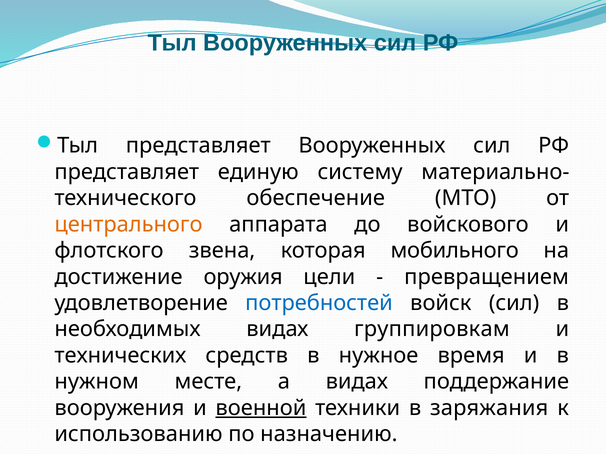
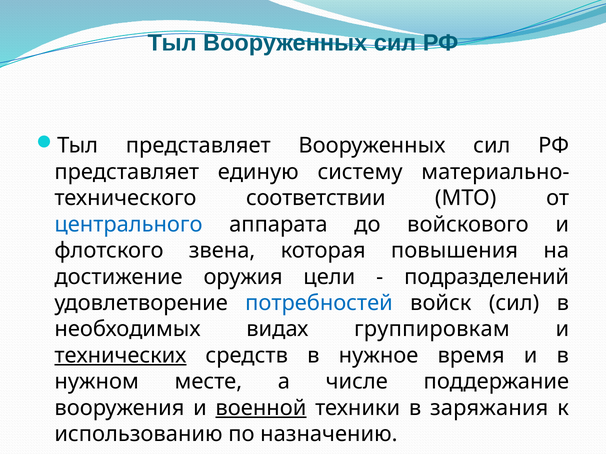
обеспечение: обеспечение -> соответствии
центрального colour: orange -> blue
мобильного: мобильного -> повышения
превращением: превращением -> подразделений
технических underline: none -> present
а видах: видах -> числе
